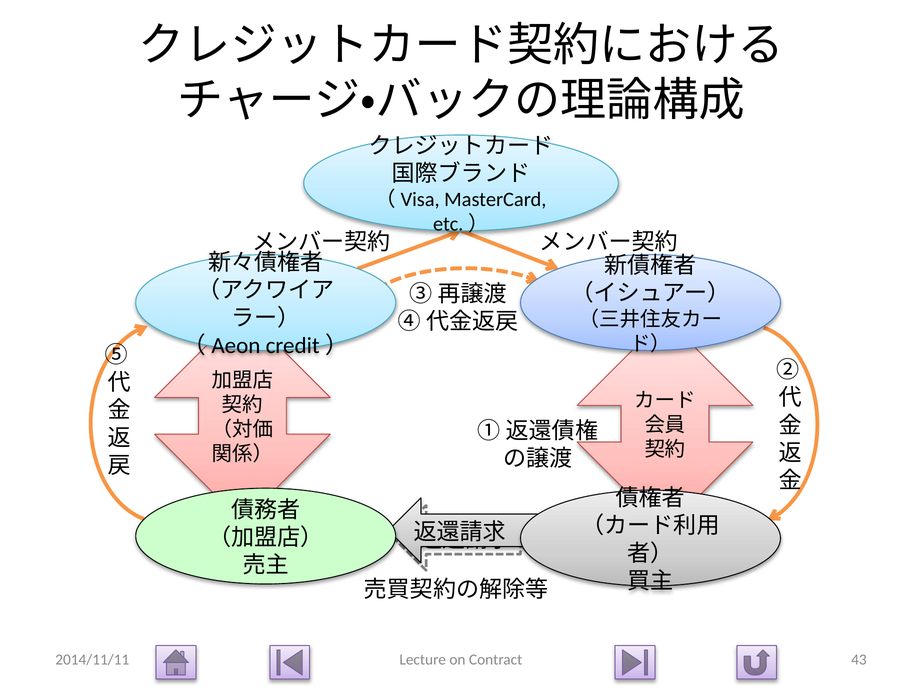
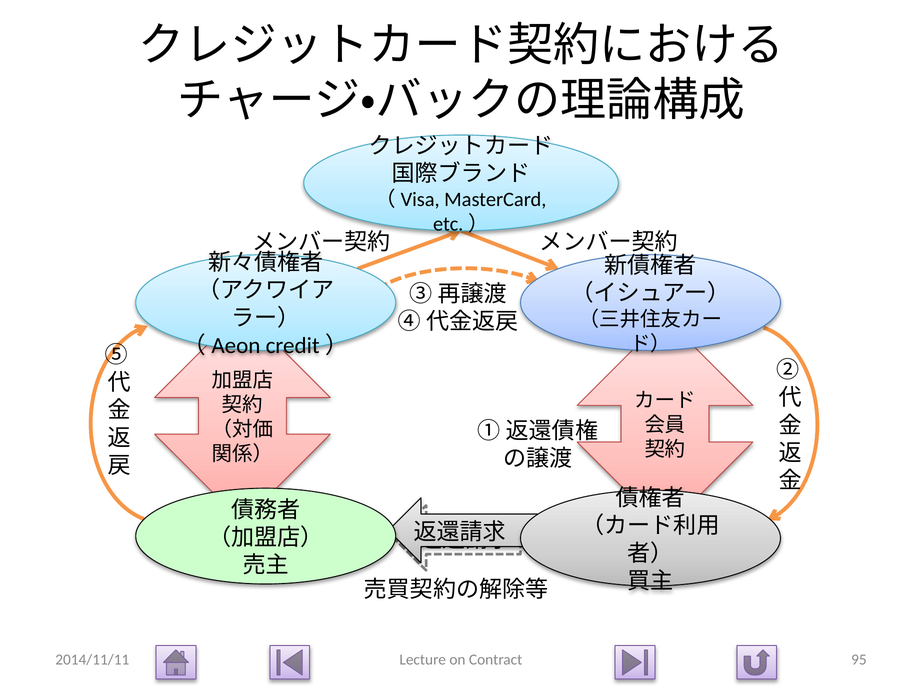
43: 43 -> 95
